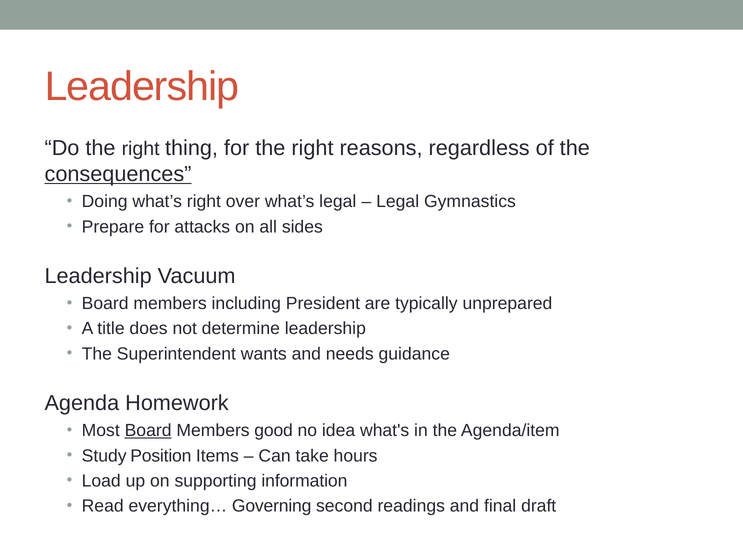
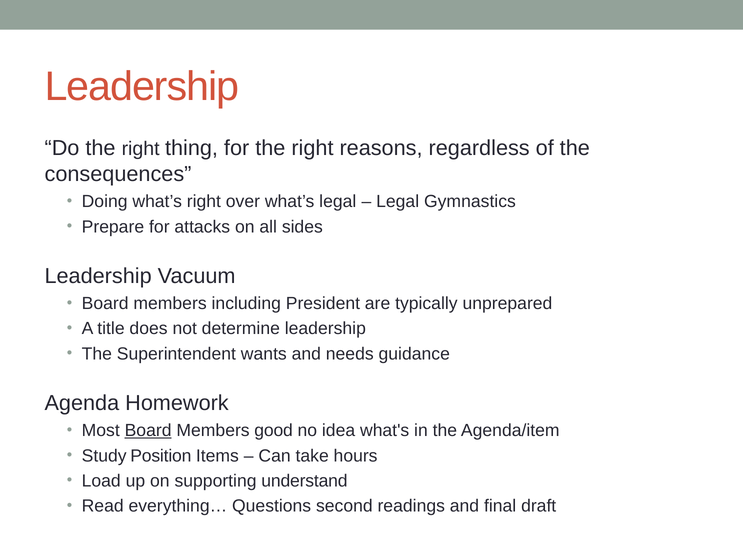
consequences underline: present -> none
information: information -> understand
Governing: Governing -> Questions
